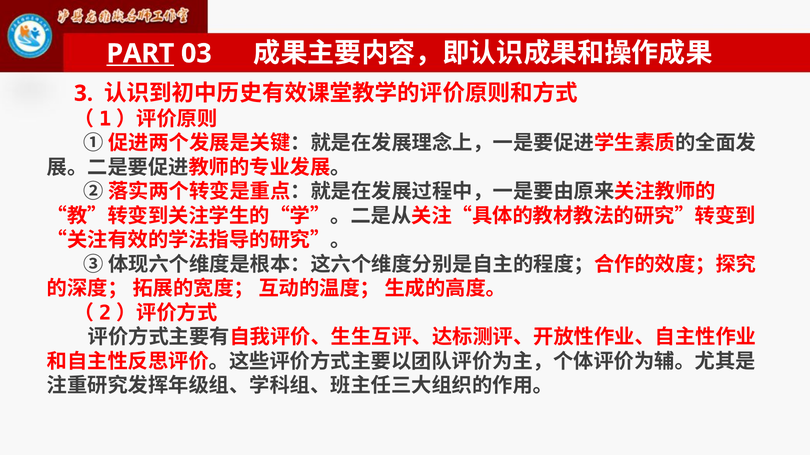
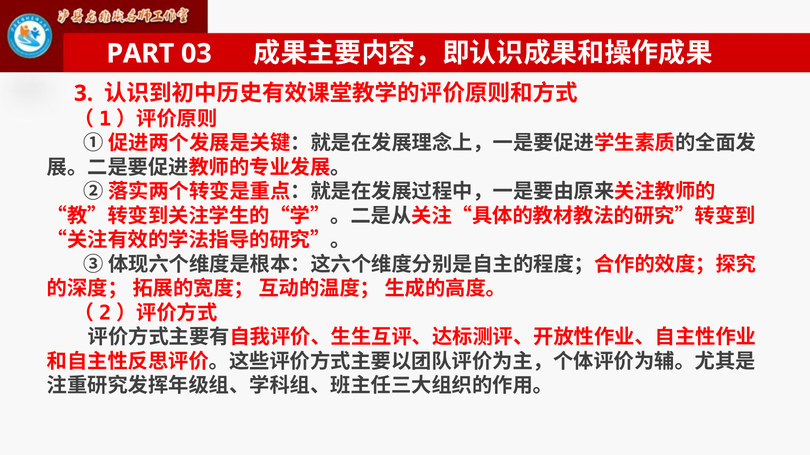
PART underline: present -> none
